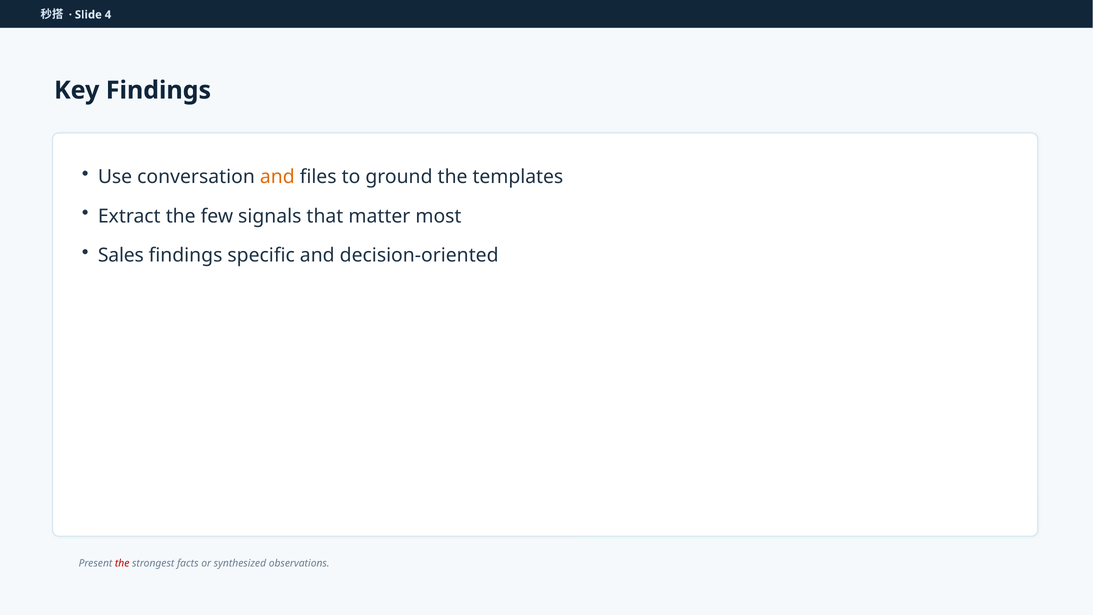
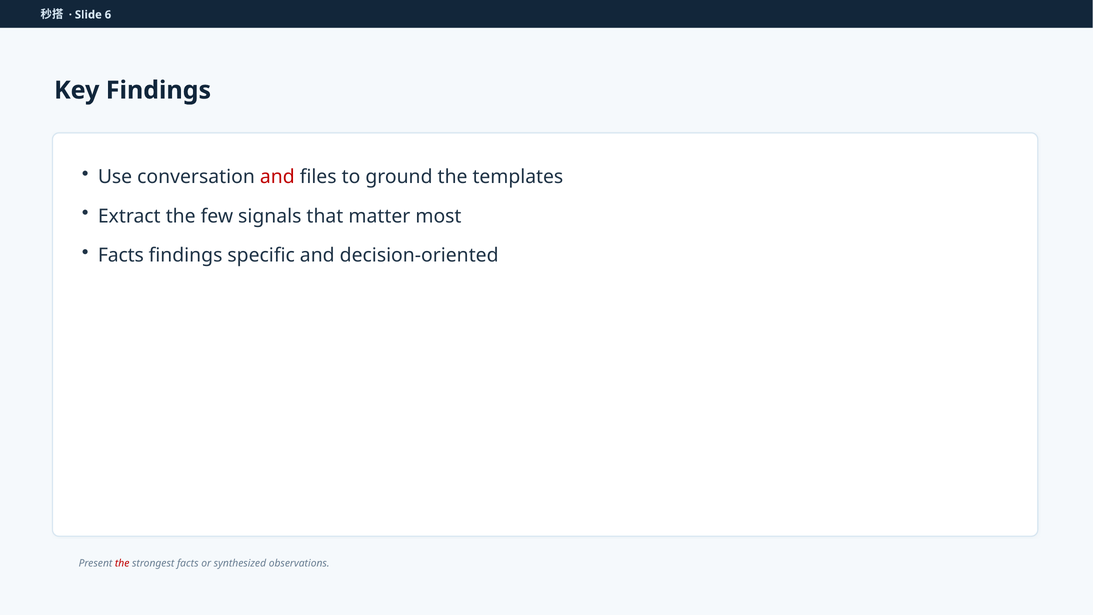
4: 4 -> 6
and at (277, 177) colour: orange -> red
Sales at (121, 255): Sales -> Facts
